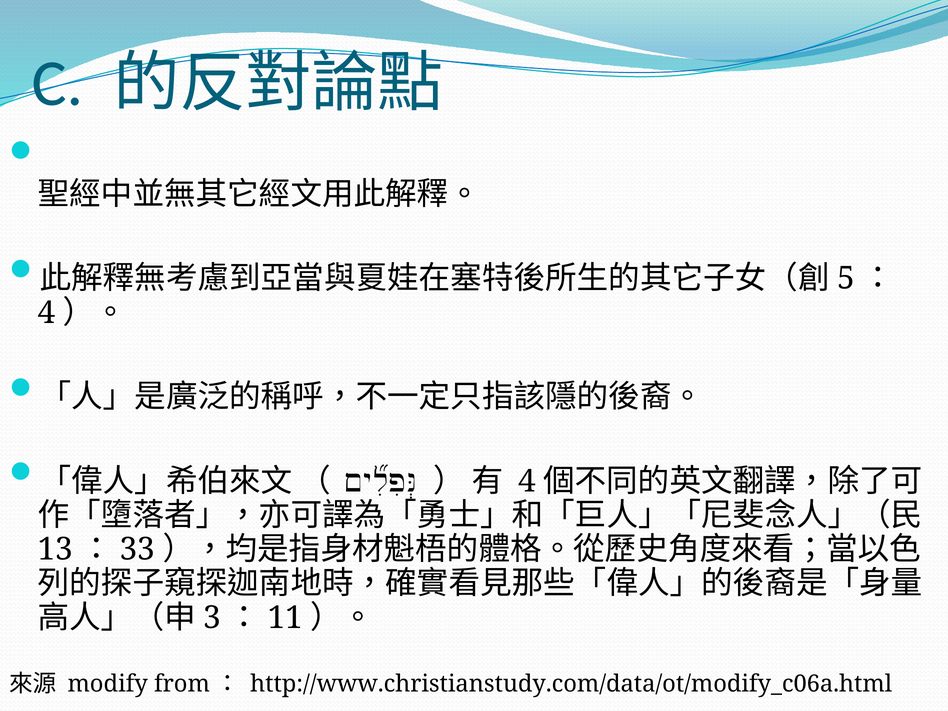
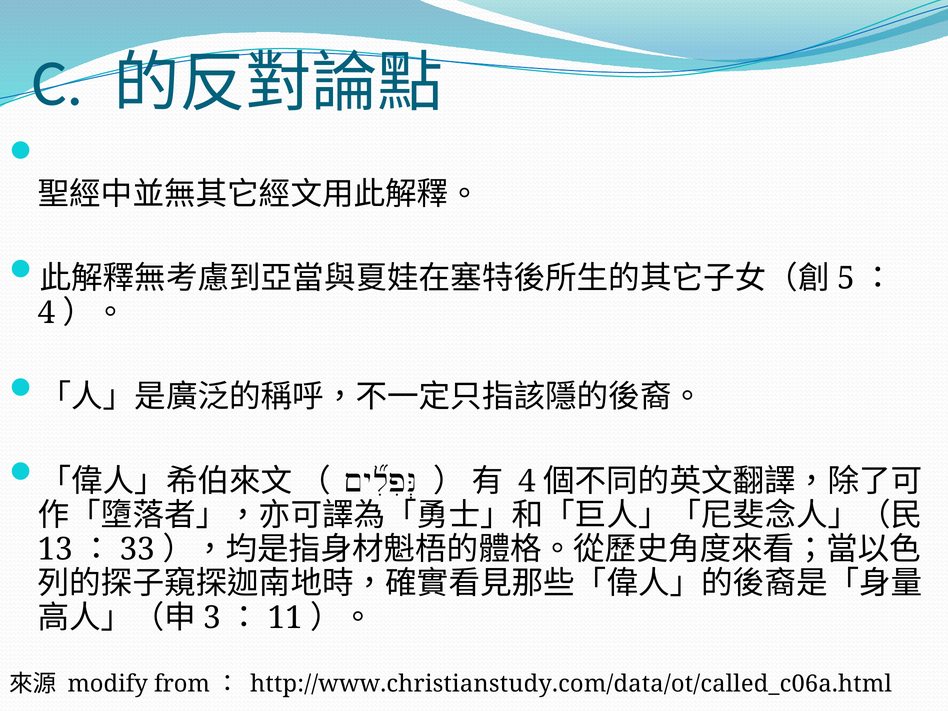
http://www.christianstudy.com/data/ot/modify_c06a.html: http://www.christianstudy.com/data/ot/modify_c06a.html -> http://www.christianstudy.com/data/ot/called_c06a.html
